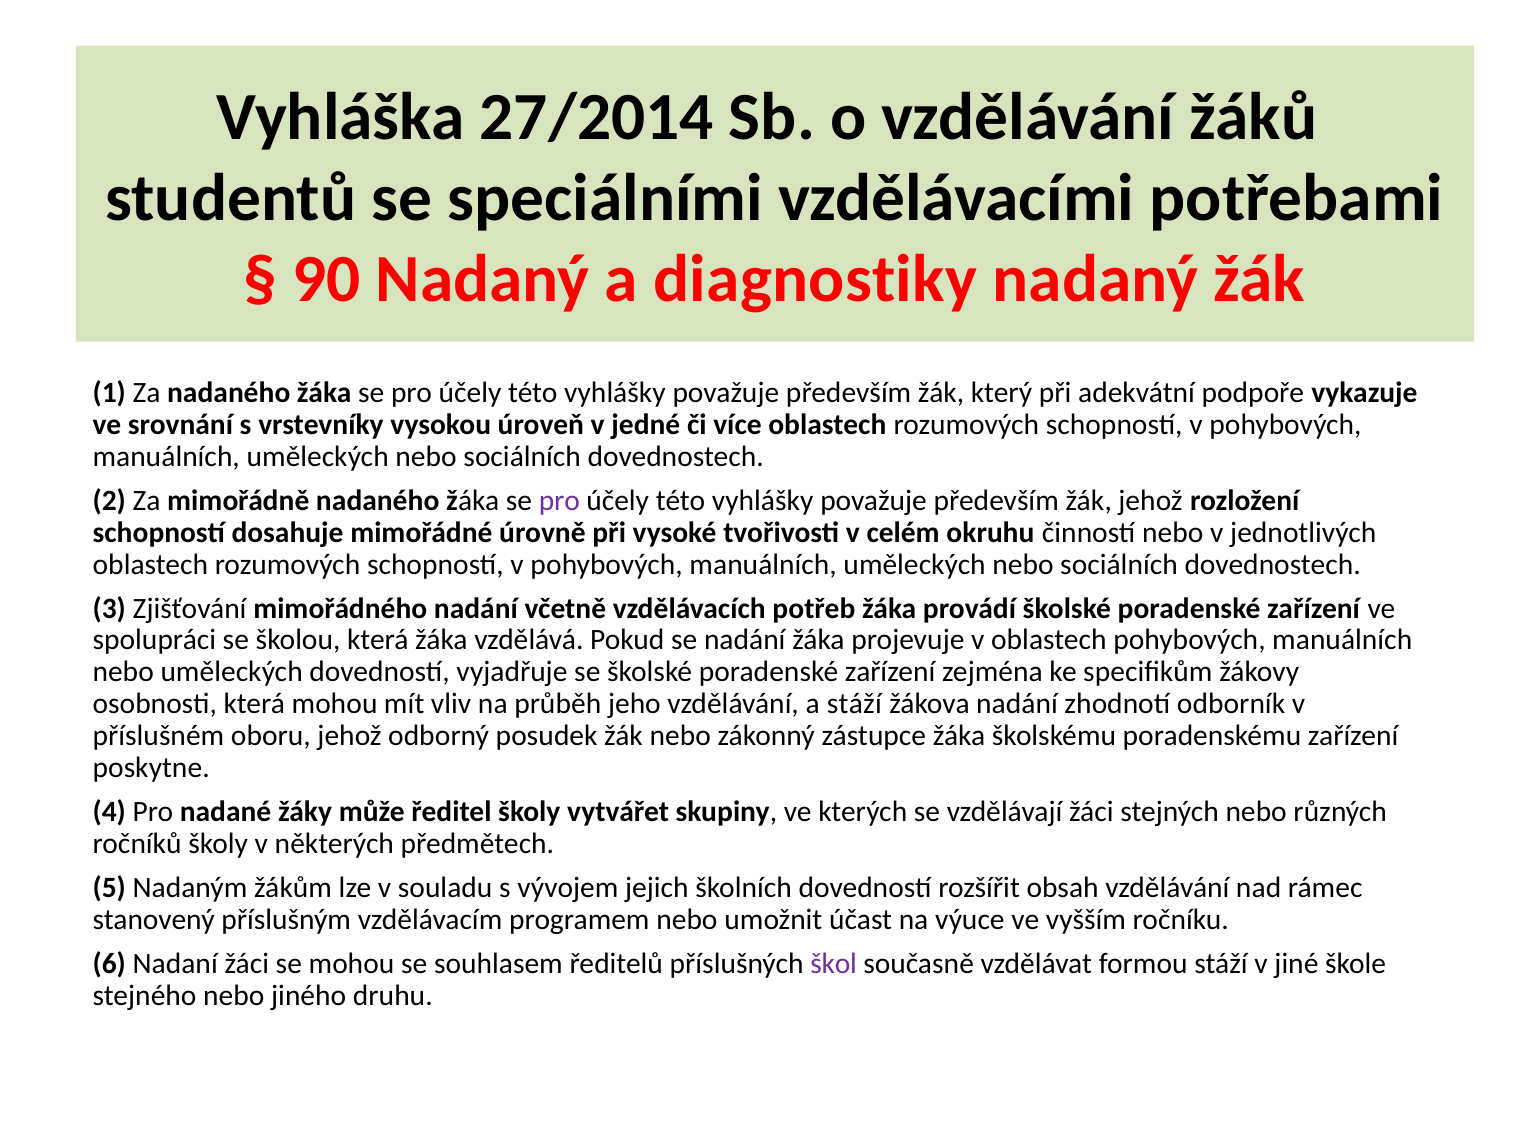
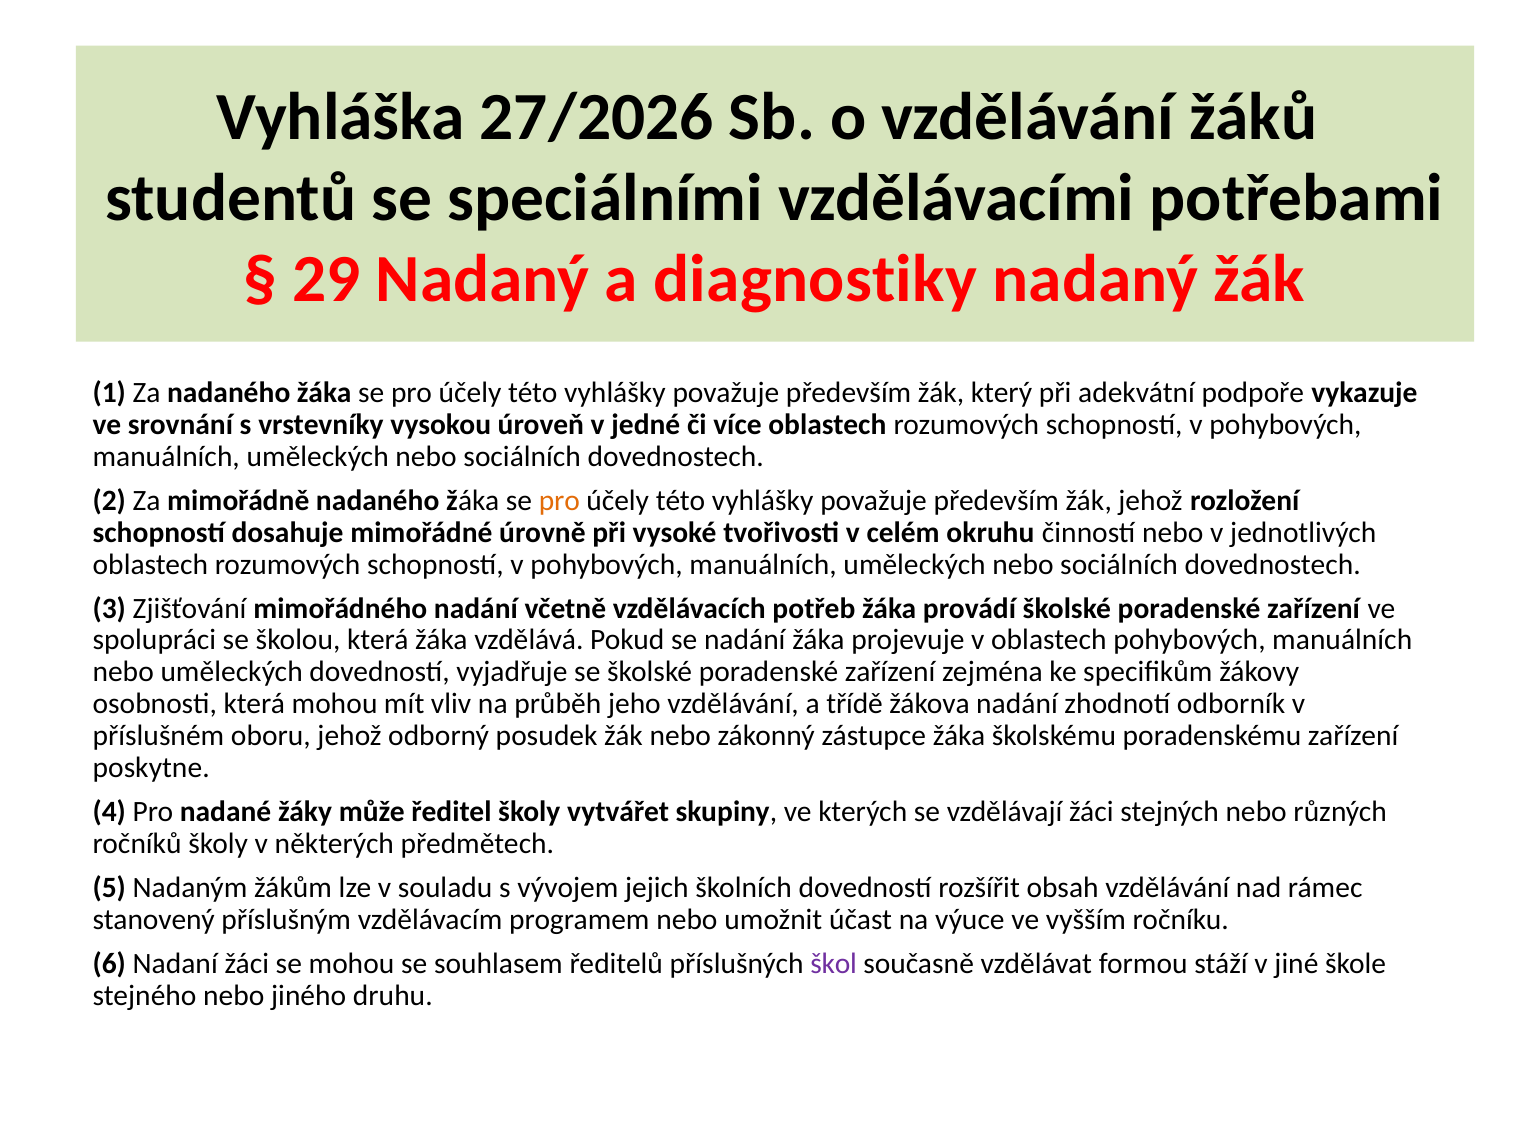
27/2014: 27/2014 -> 27/2026
90: 90 -> 29
pro at (559, 501) colour: purple -> orange
a stáží: stáží -> třídě
